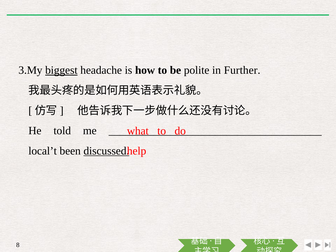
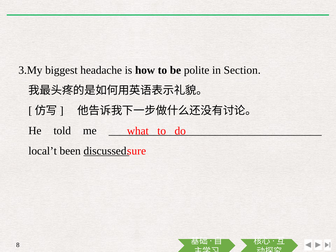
biggest underline: present -> none
Further: Further -> Section
help: help -> sure
